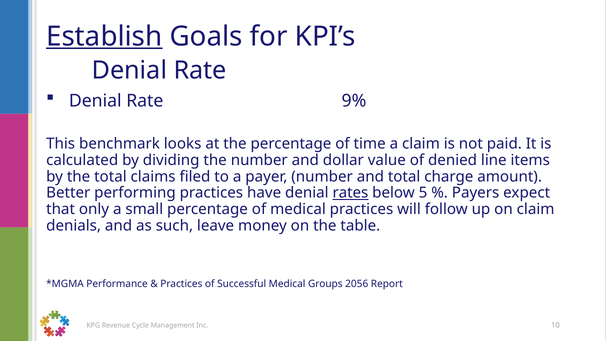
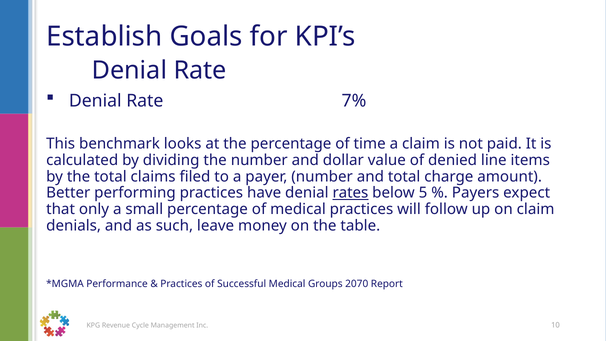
Establish underline: present -> none
9%: 9% -> 7%
2056: 2056 -> 2070
